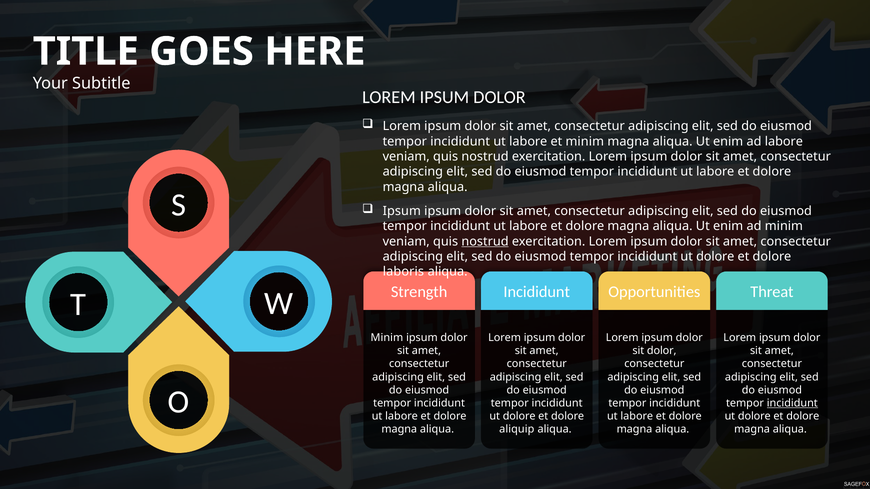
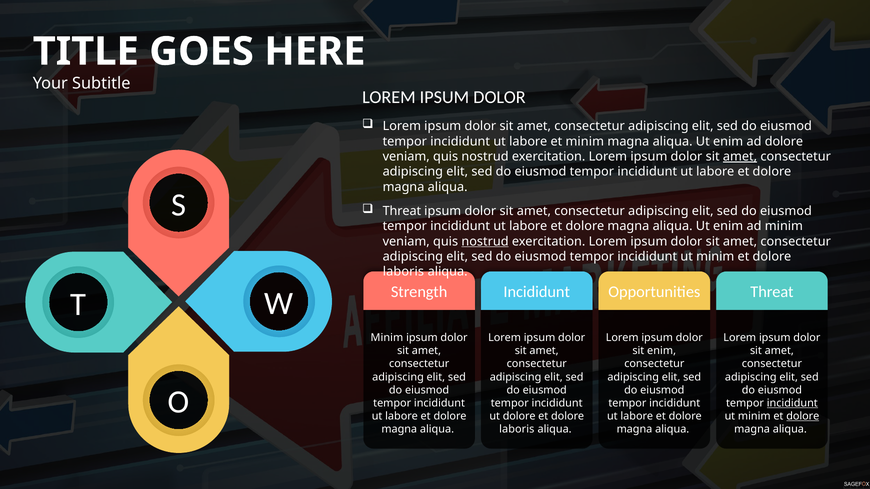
ad labore: labore -> dolore
amet at (740, 157) underline: none -> present
Ipsum at (402, 211): Ipsum -> Threat
dolore at (715, 257): dolore -> minim
sit dolor: dolor -> enim
dolore at (754, 416): dolore -> minim
dolore at (803, 416) underline: none -> present
aliquip at (517, 429): aliquip -> laboris
